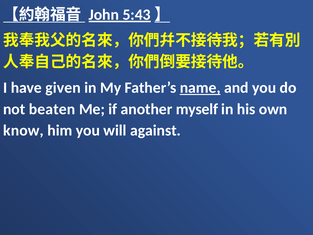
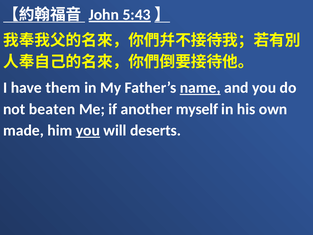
given: given -> them
know: know -> made
you at (88, 130) underline: none -> present
against: against -> deserts
